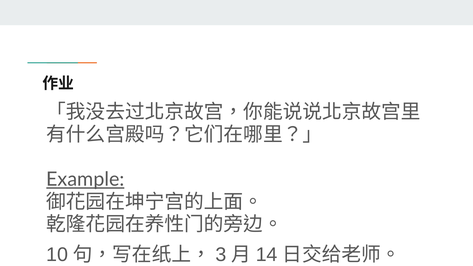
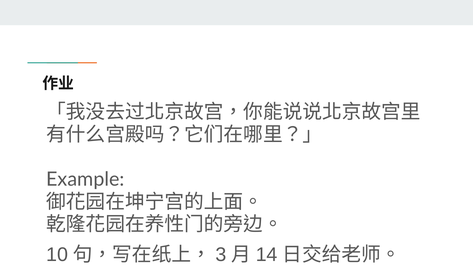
Example underline: present -> none
